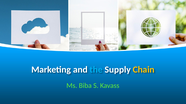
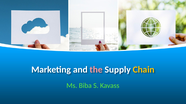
the colour: light blue -> pink
